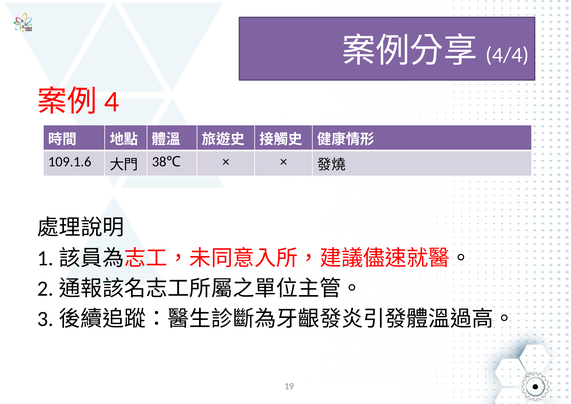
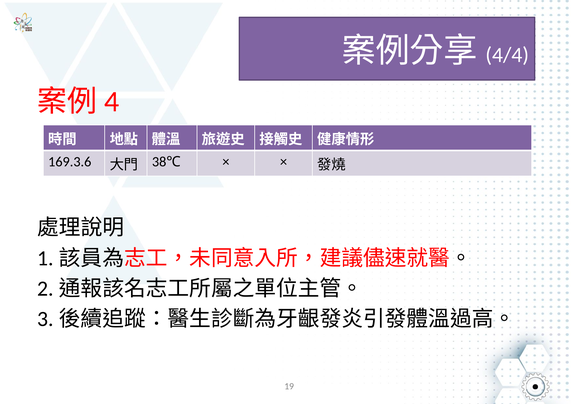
109.1.6: 109.1.6 -> 169.3.6
